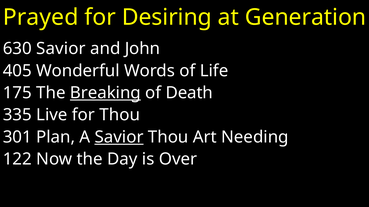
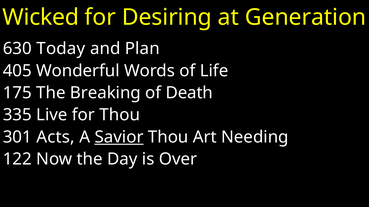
Prayed: Prayed -> Wicked
630 Savior: Savior -> Today
John: John -> Plan
Breaking underline: present -> none
Plan: Plan -> Acts
